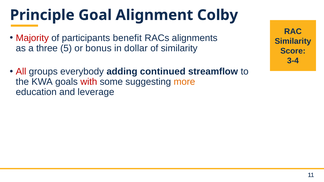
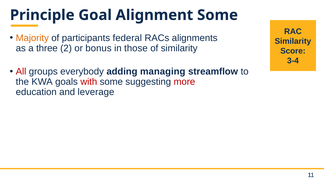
Alignment Colby: Colby -> Some
Majority colour: red -> orange
benefit: benefit -> federal
5: 5 -> 2
dollar: dollar -> those
continued: continued -> managing
more colour: orange -> red
